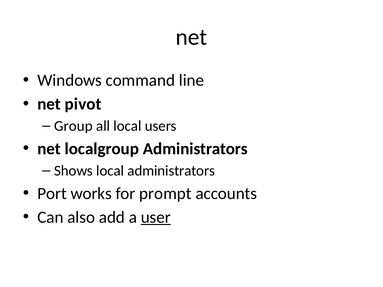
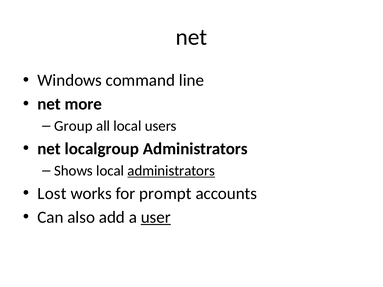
pivot: pivot -> more
administrators at (171, 171) underline: none -> present
Port: Port -> Lost
